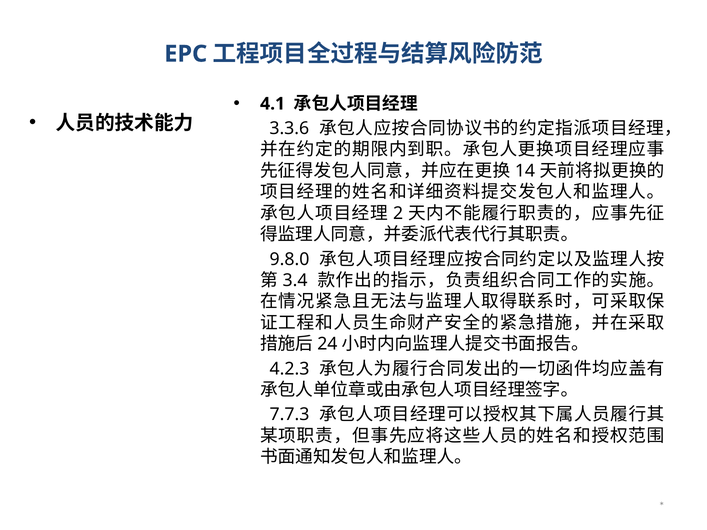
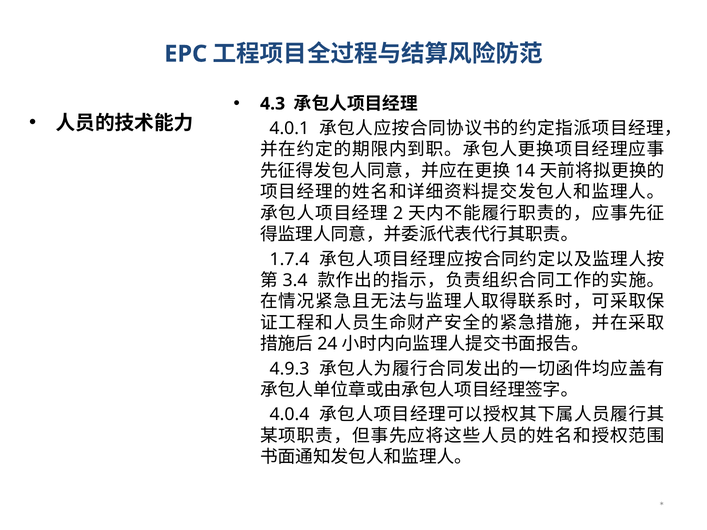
4.1: 4.1 -> 4.3
3.3.6: 3.3.6 -> 4.0.1
9.8.0: 9.8.0 -> 1.7.4
4.2.3: 4.2.3 -> 4.9.3
7.7.3: 7.7.3 -> 4.0.4
